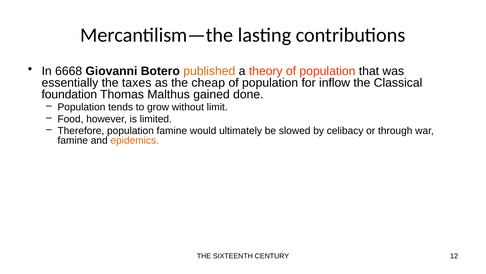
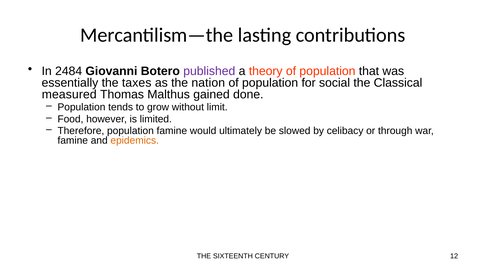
6668: 6668 -> 2484
published colour: orange -> purple
cheap: cheap -> nation
inflow: inflow -> social
foundation: foundation -> measured
